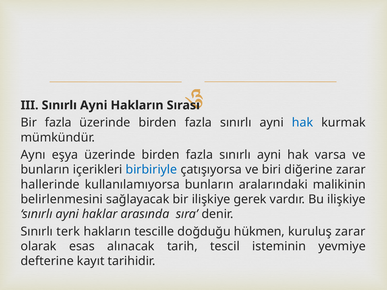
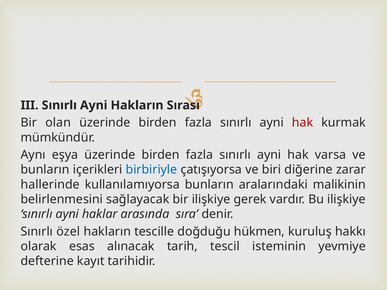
Bir fazla: fazla -> olan
hak at (303, 123) colour: blue -> red
terk: terk -> özel
kuruluş zarar: zarar -> hakkı
